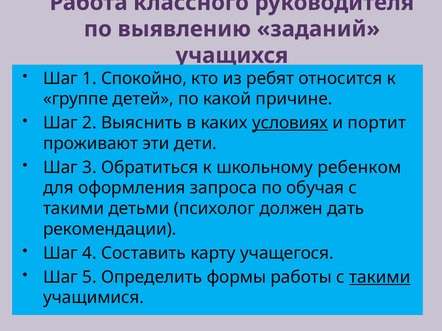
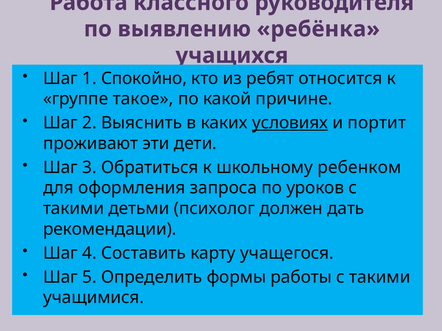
заданий: заданий -> ребёнка
детей: детей -> такое
обучая: обучая -> уроков
такими at (380, 278) underline: present -> none
